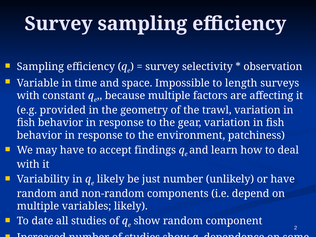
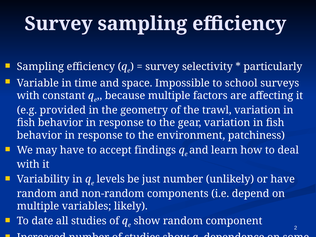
observation: observation -> particularly
length: length -> school
likely at (111, 179): likely -> levels
